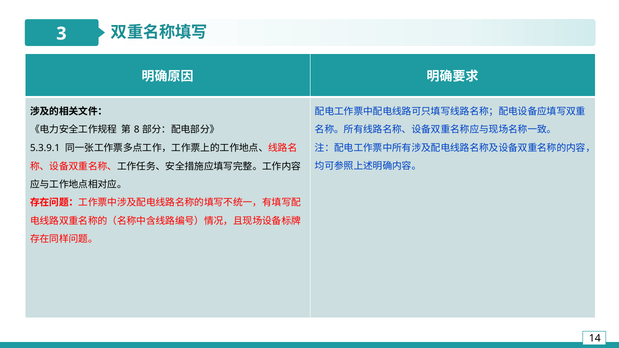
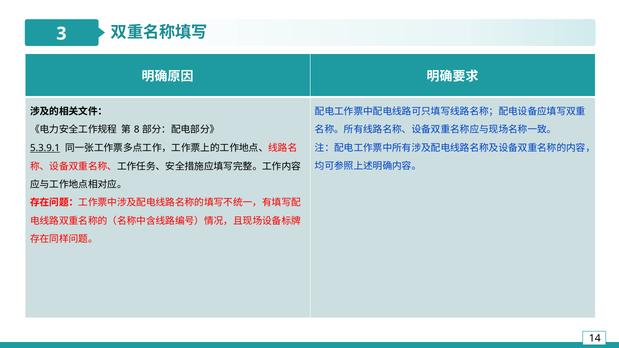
5.3.9.1 underline: none -> present
